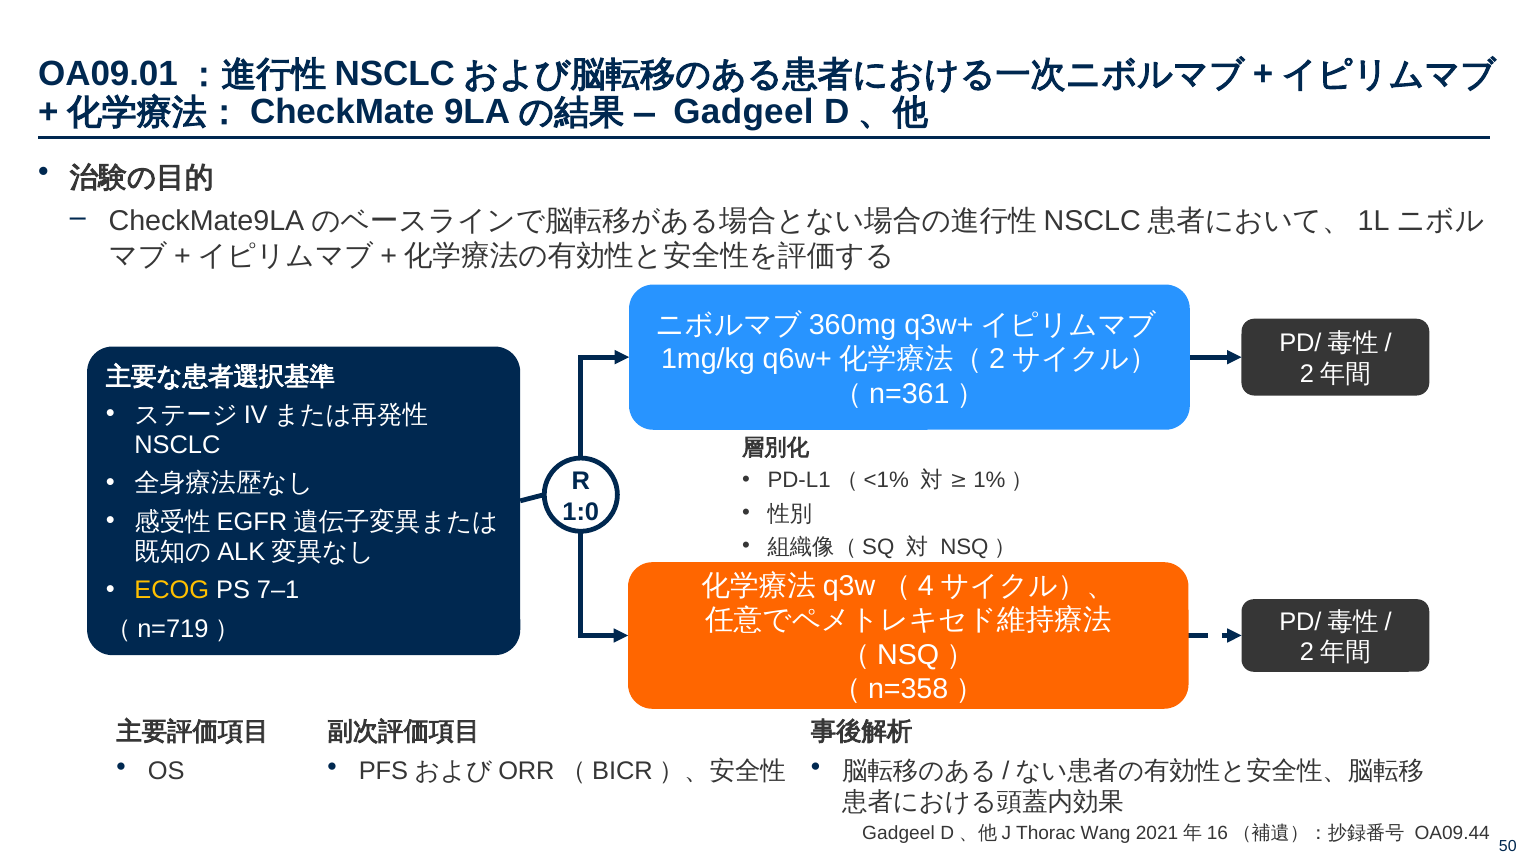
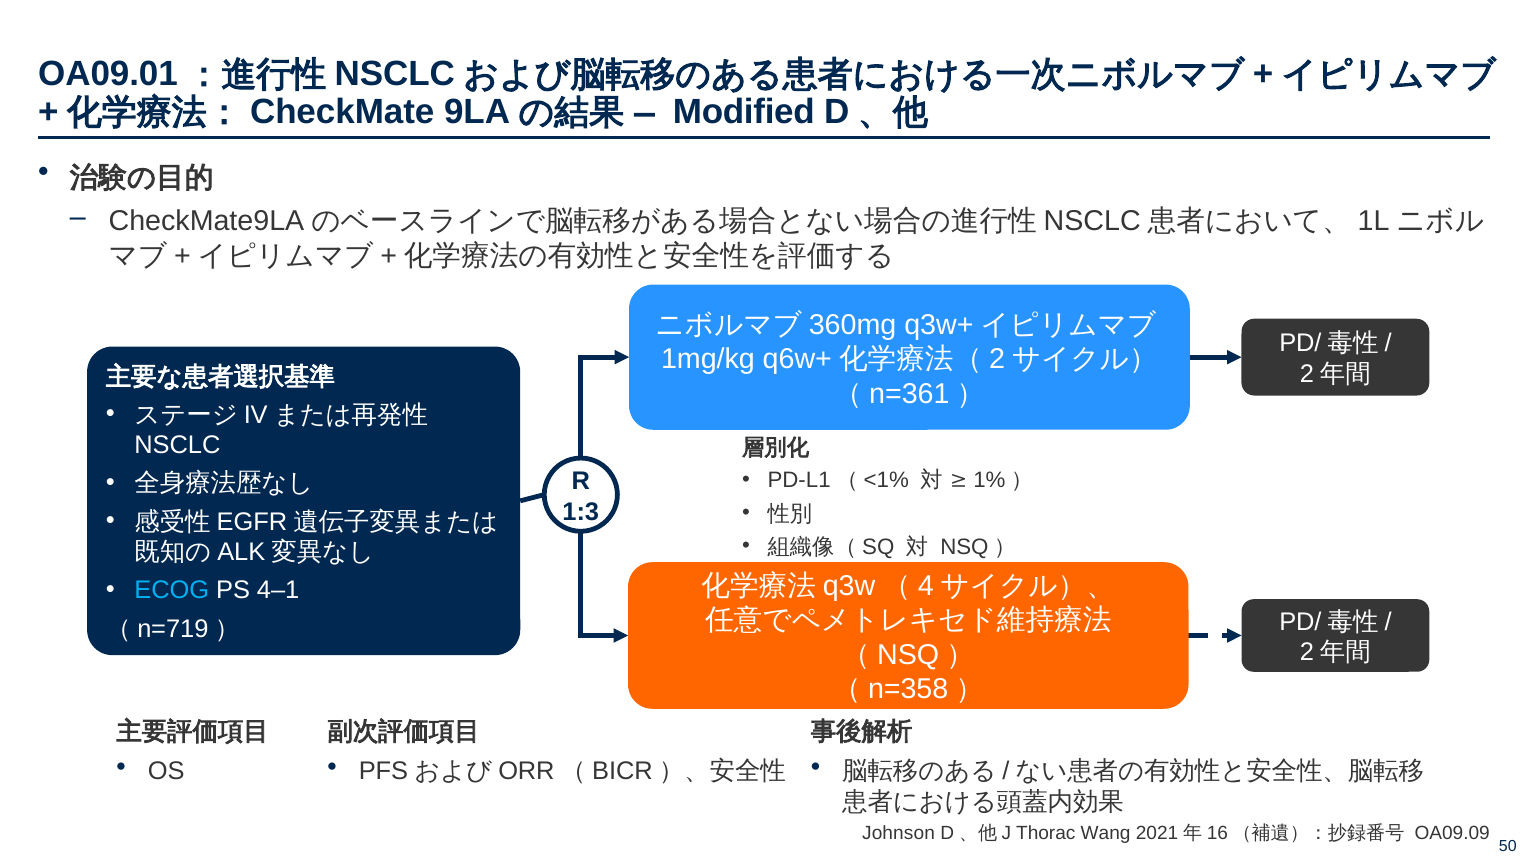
Gadgeel at (744, 112): Gadgeel -> Modified
1:0: 1:0 -> 1:3
ECOG colour: yellow -> light blue
7–1: 7–1 -> 4–1
Gadgeel at (899, 832): Gadgeel -> Johnson
OA09.44: OA09.44 -> OA09.09
